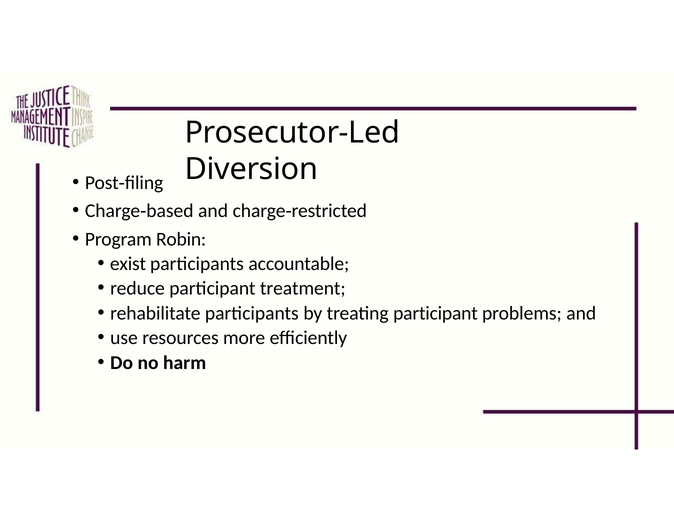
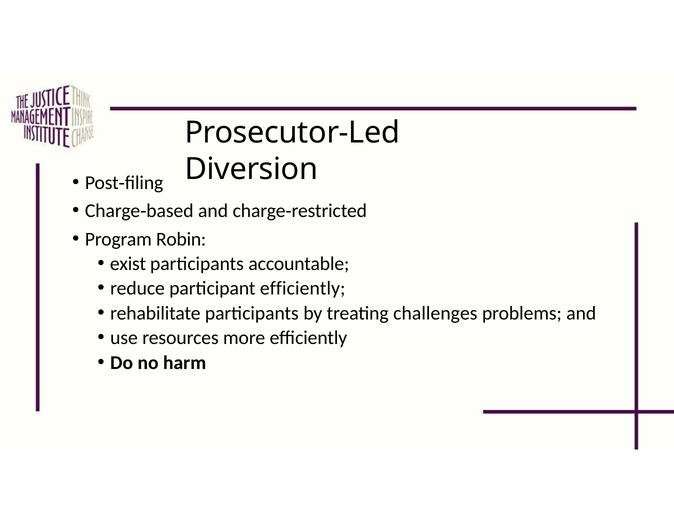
participant treatment: treatment -> efficiently
treating participant: participant -> challenges
